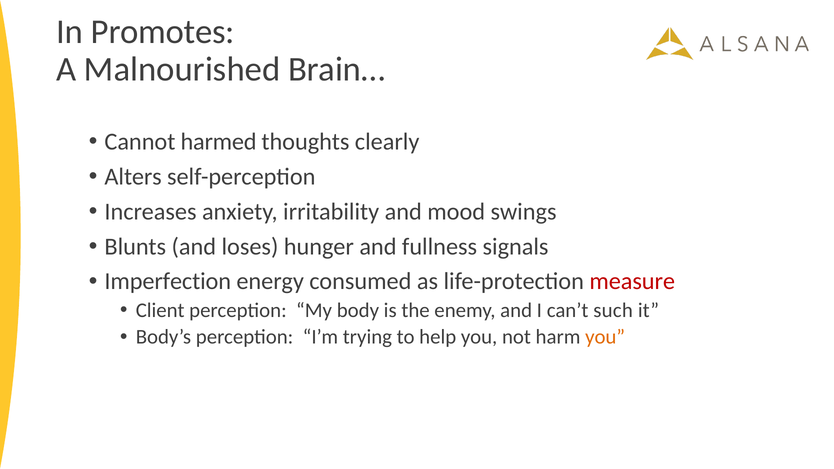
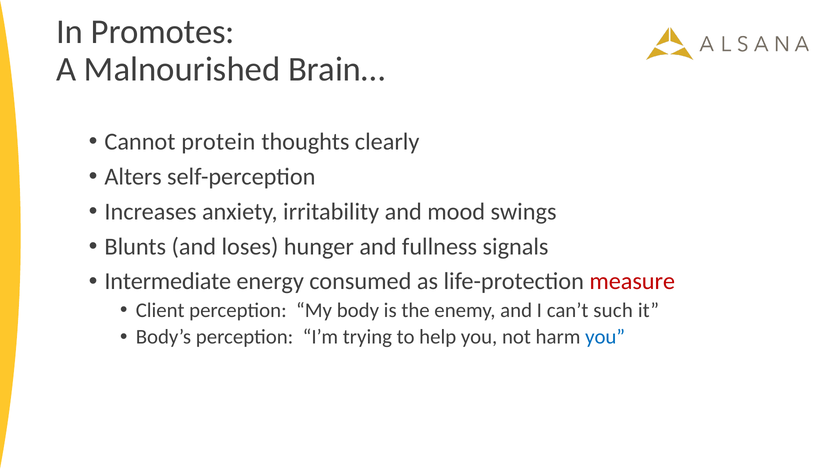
harmed: harmed -> protein
Imperfection: Imperfection -> Intermediate
you at (605, 337) colour: orange -> blue
